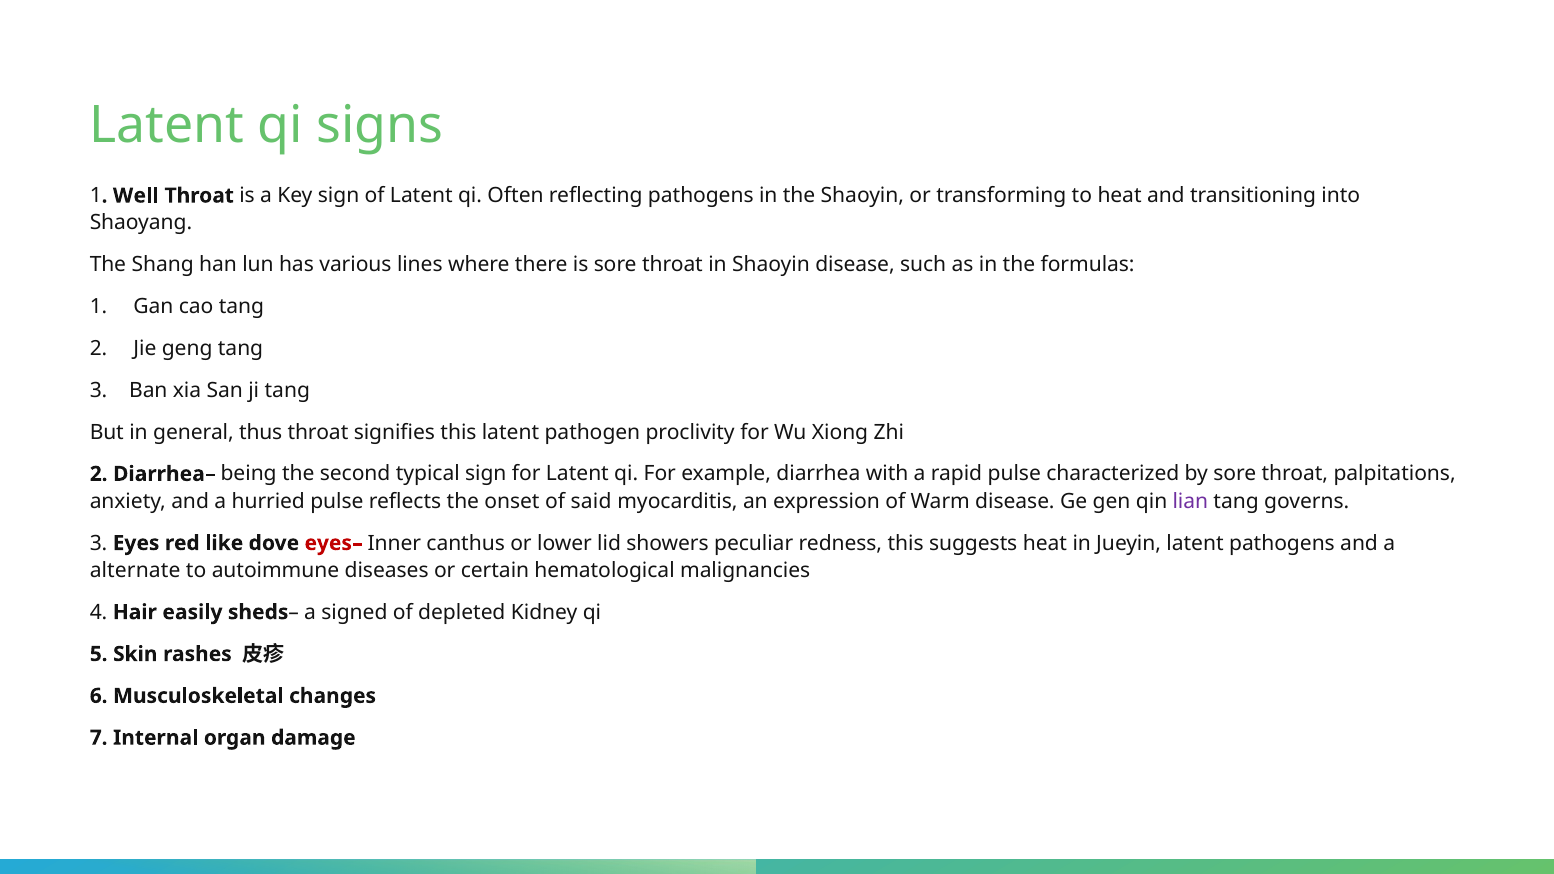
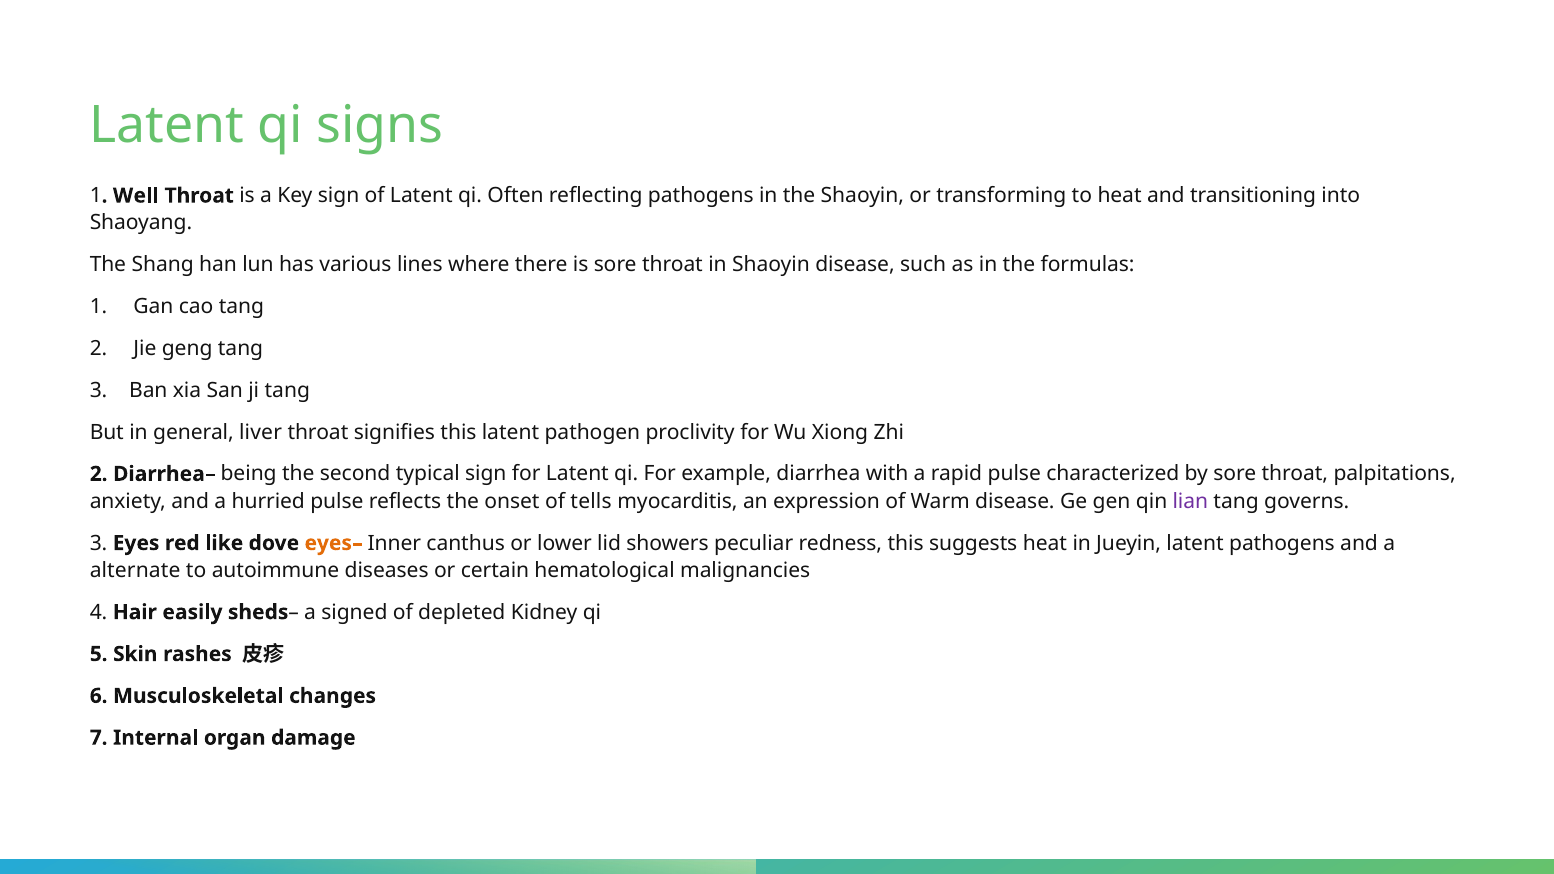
thus: thus -> liver
said: said -> tells
eyes– colour: red -> orange
